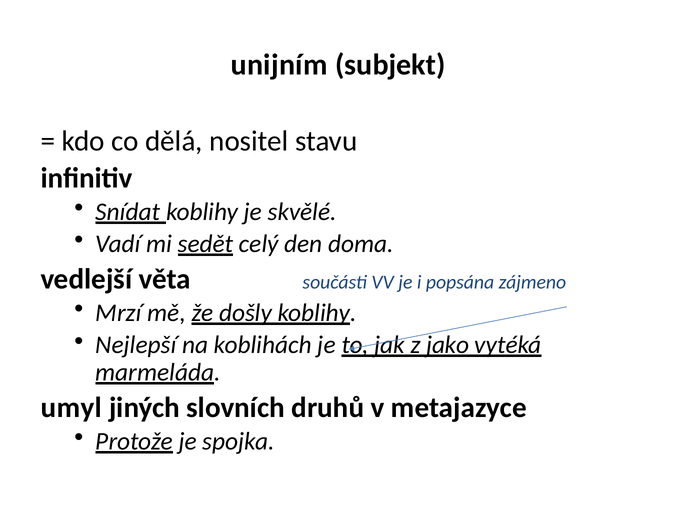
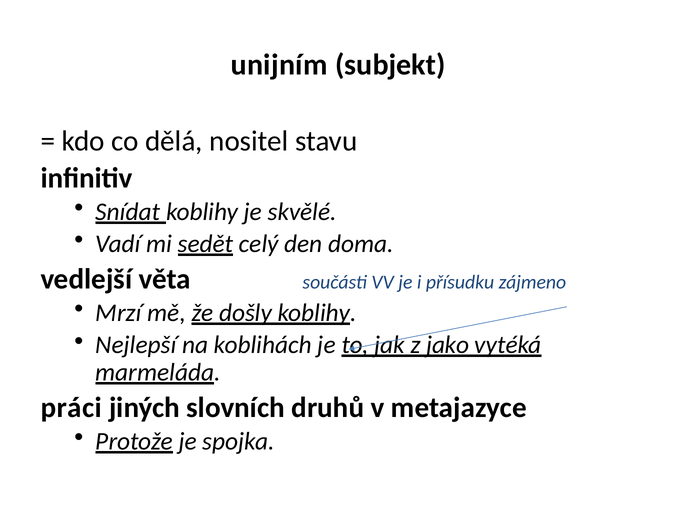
popsána: popsána -> přísudku
umyl: umyl -> práci
